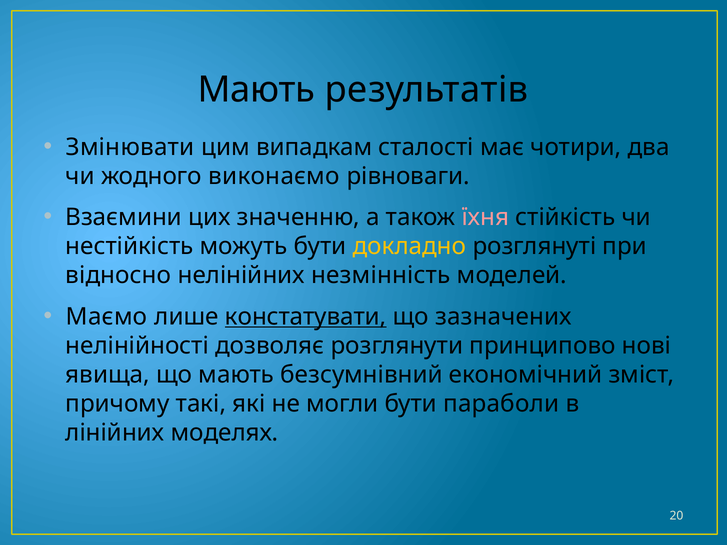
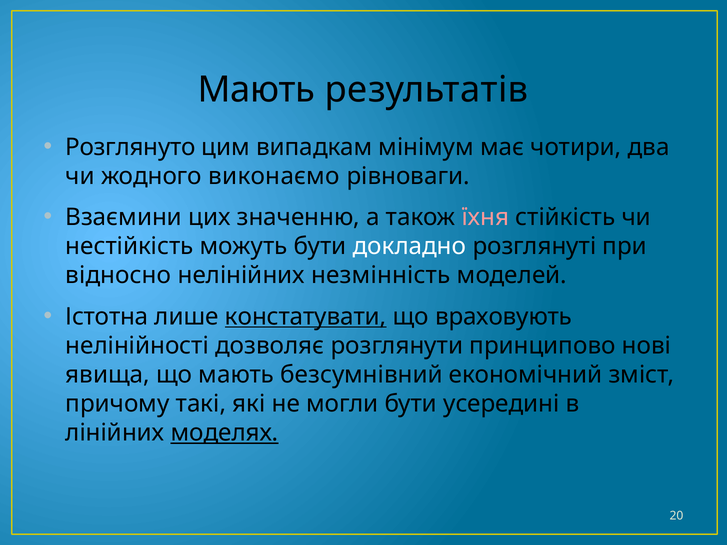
Змінювати: Змінювати -> Розглянуто
сталості: сталості -> мінімум
докладно colour: yellow -> white
Маємо: Маємо -> Істотна
зазначених: зазначених -> враховують
параболи: параболи -> усередині
моделях underline: none -> present
